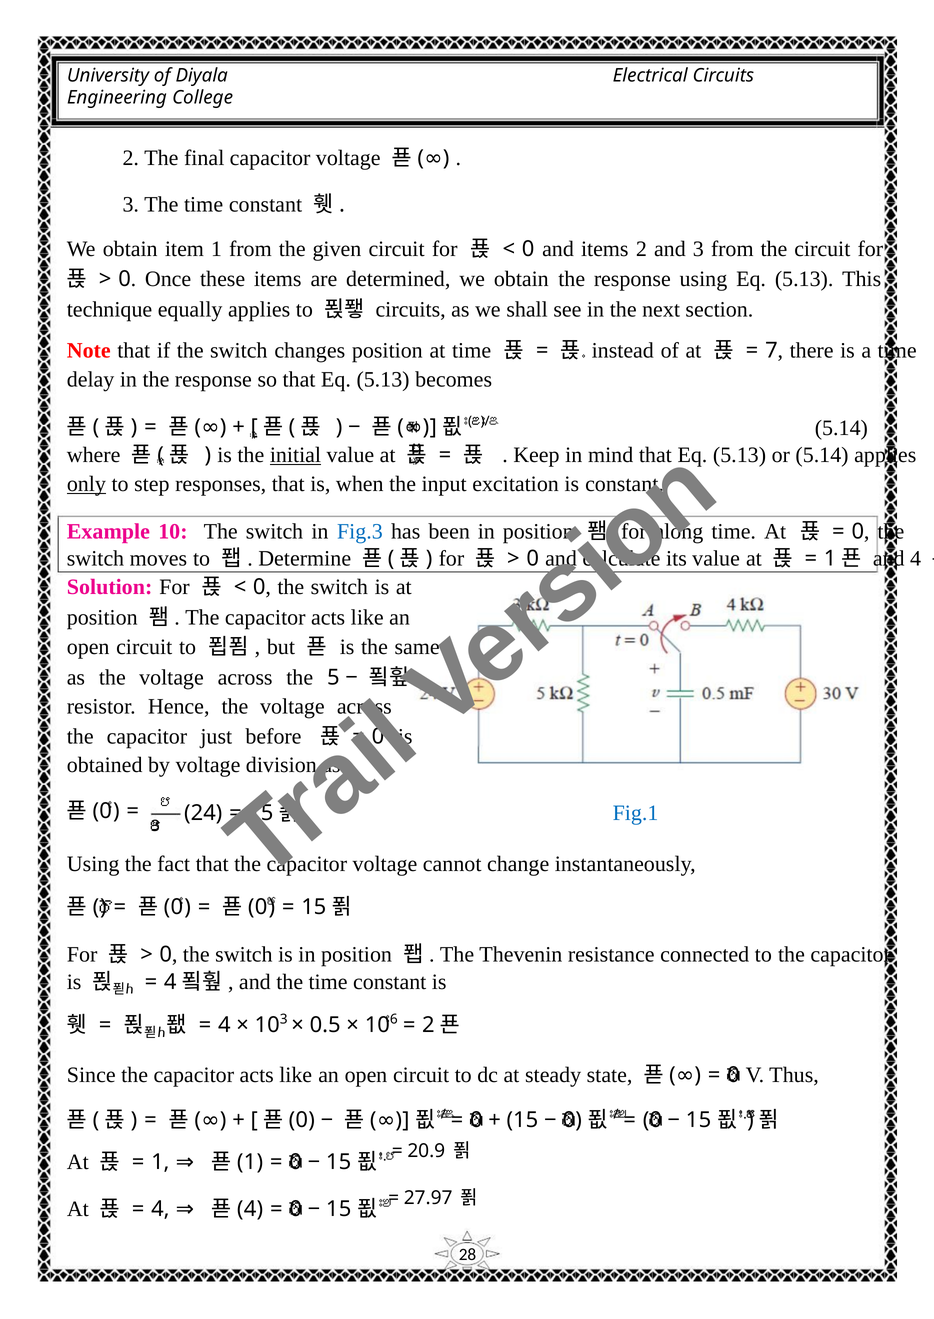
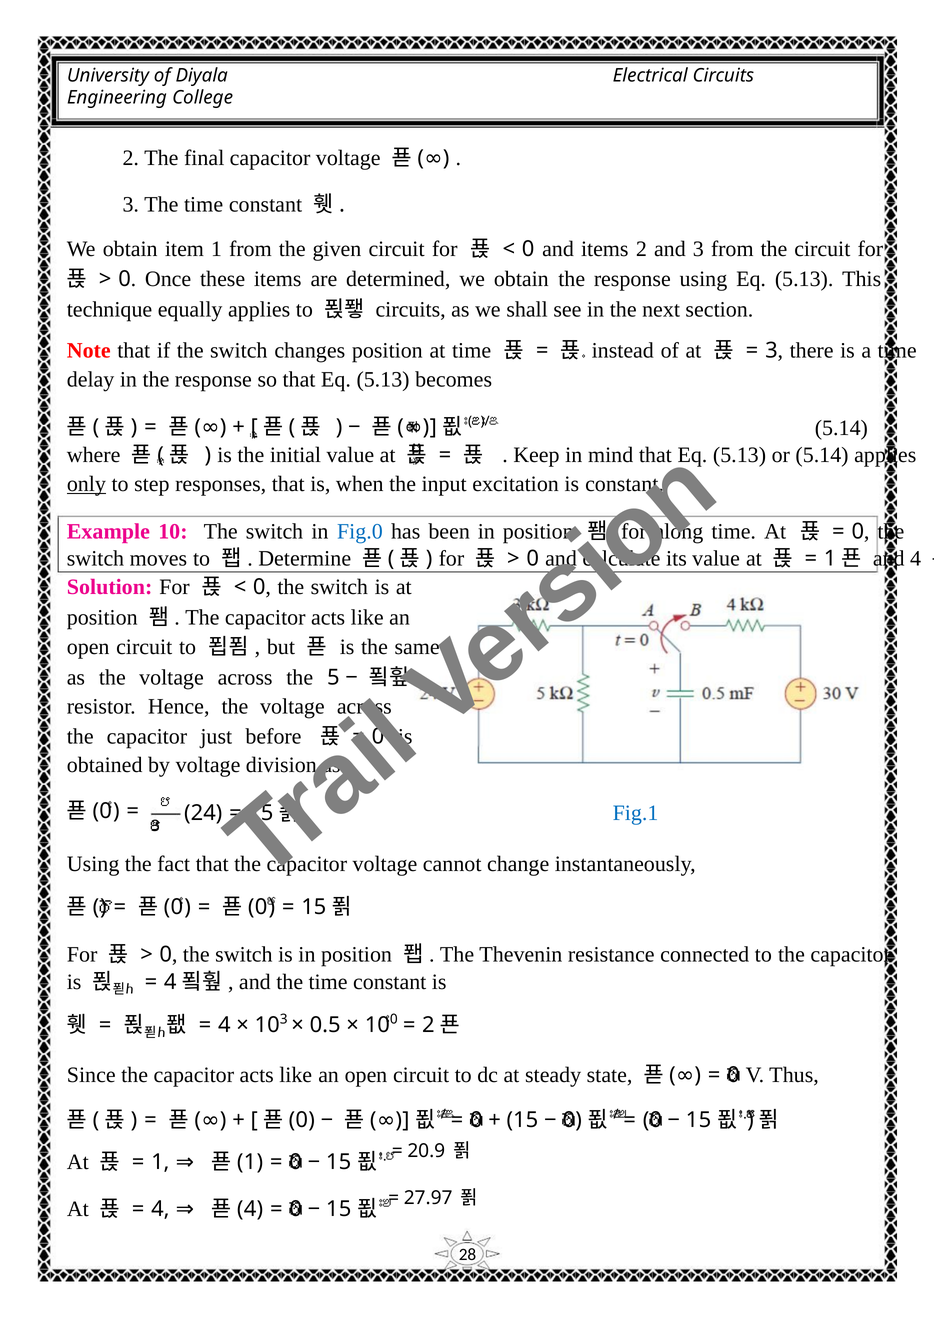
7 at (771, 351): 7 -> 3
initial underline: present -> none
Fig.3: Fig.3 -> Fig.0
6 at (394, 1020): 6 -> 0
